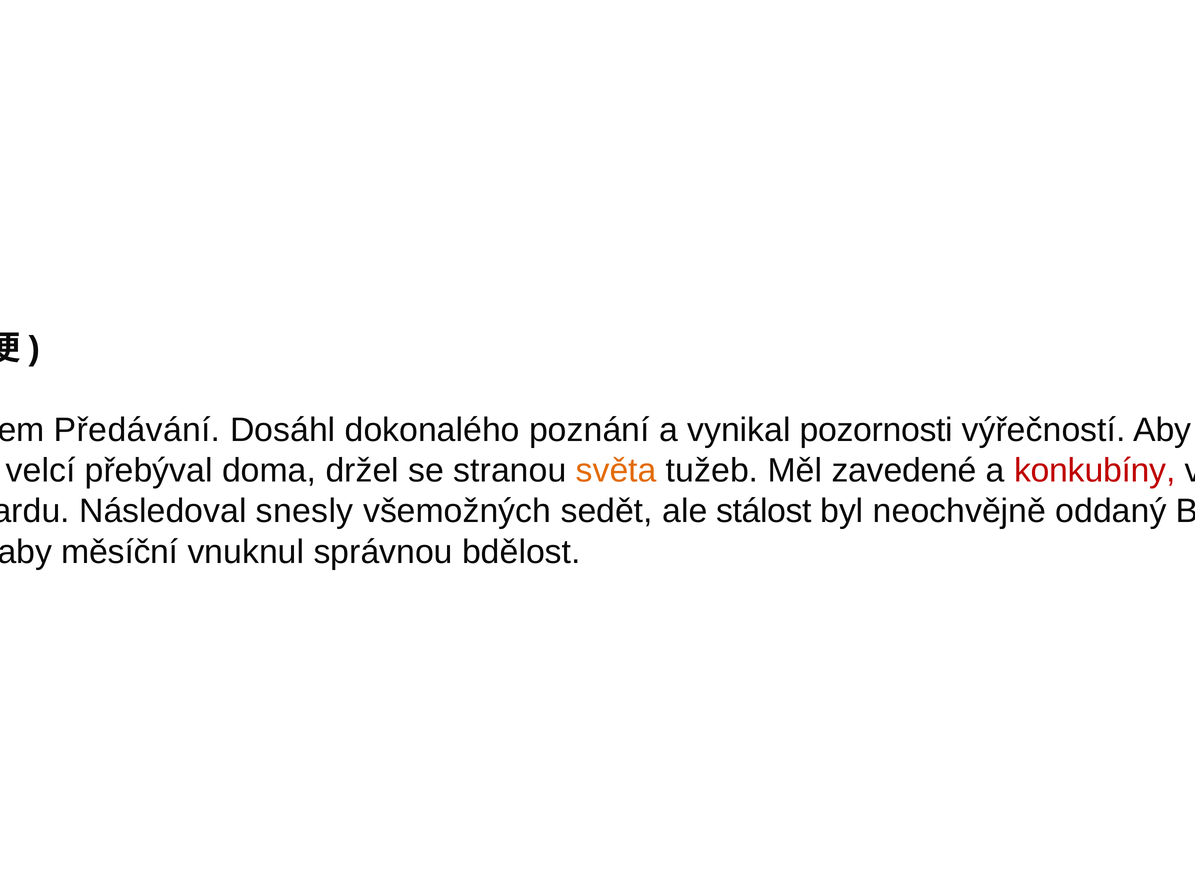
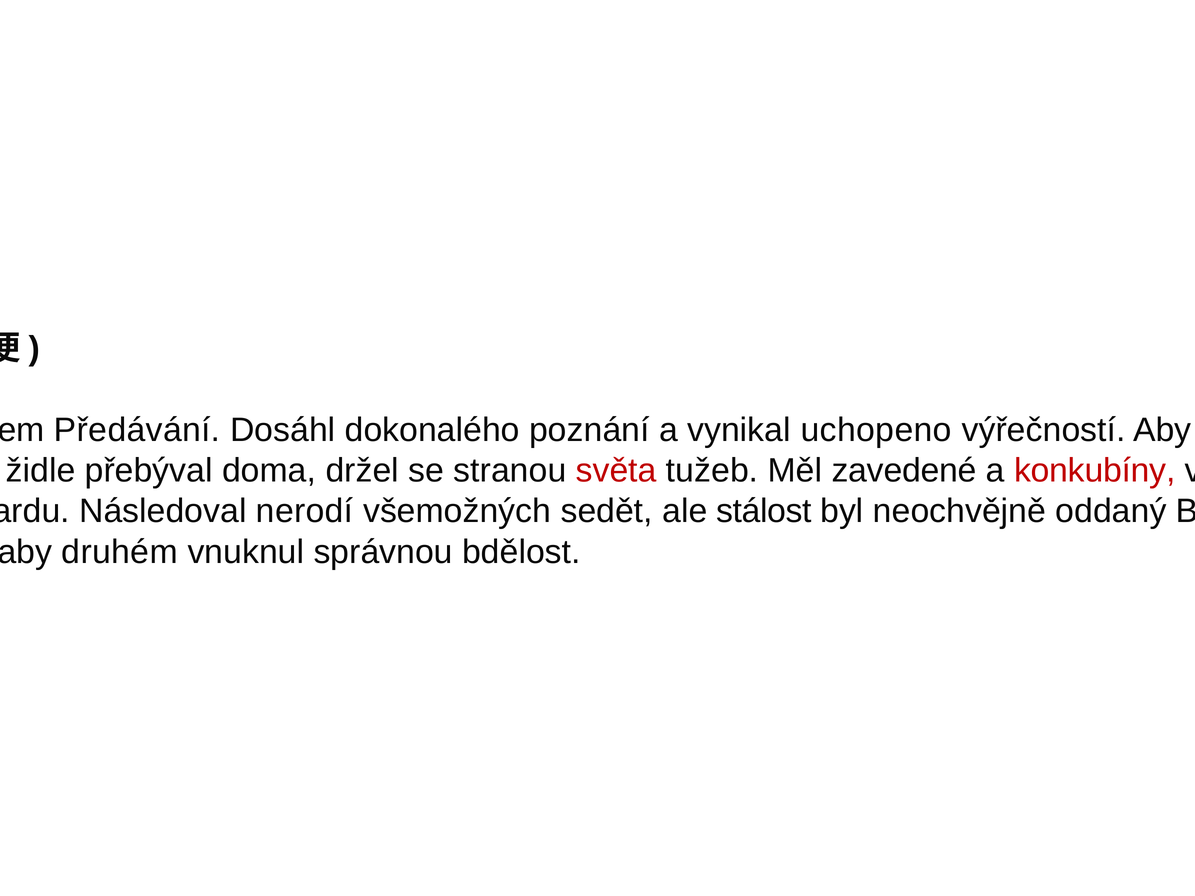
pozornosti: pozornosti -> uchopeno
velcí: velcí -> židle
světa colour: orange -> red
snesly: snesly -> nerodí
měsíční: měsíční -> druhém
